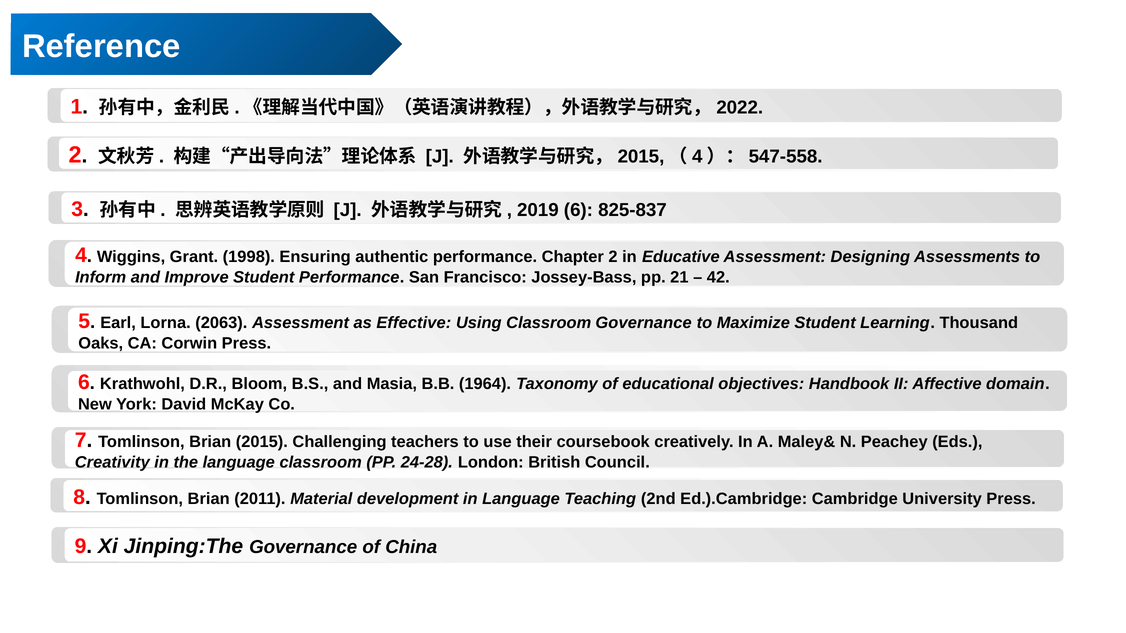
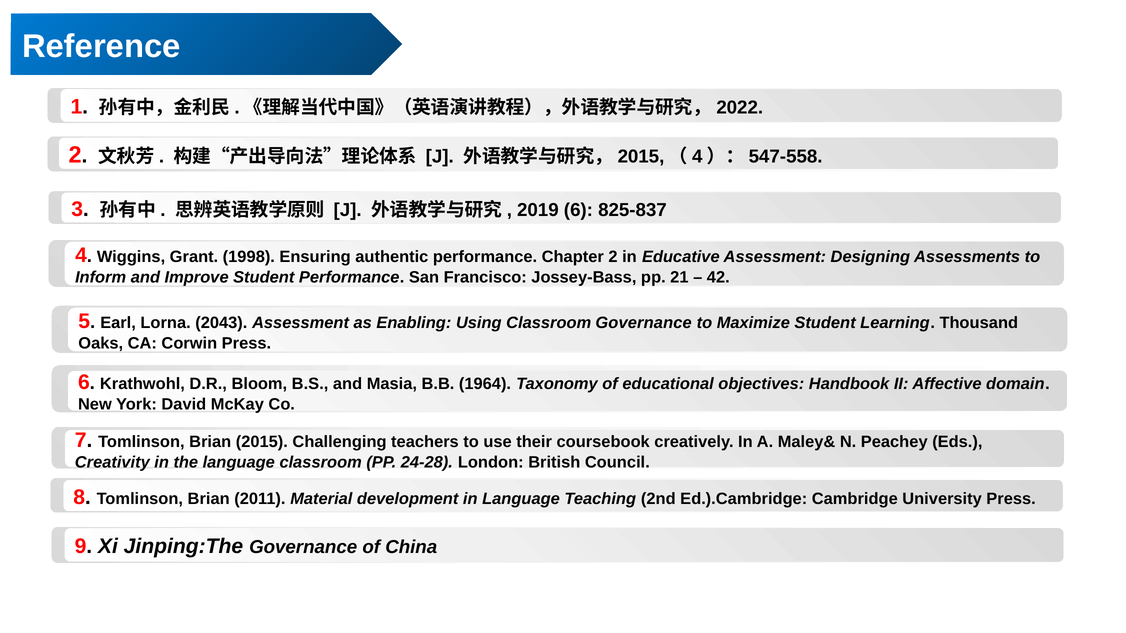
2063: 2063 -> 2043
Effective: Effective -> Enabling
